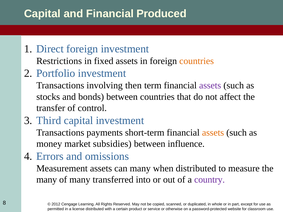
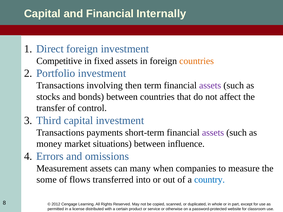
Produced: Produced -> Internally
Restrictions: Restrictions -> Competitive
assets at (213, 133) colour: orange -> purple
subsidies: subsidies -> situations
when distributed: distributed -> companies
many at (47, 180): many -> some
of many: many -> flows
country colour: purple -> blue
